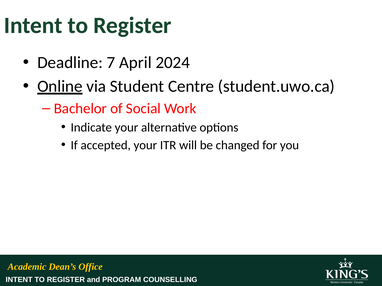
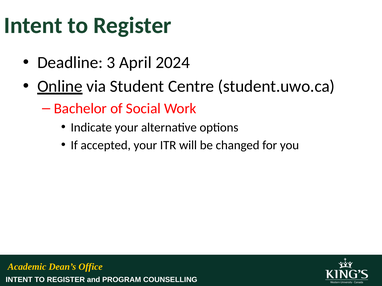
7: 7 -> 3
